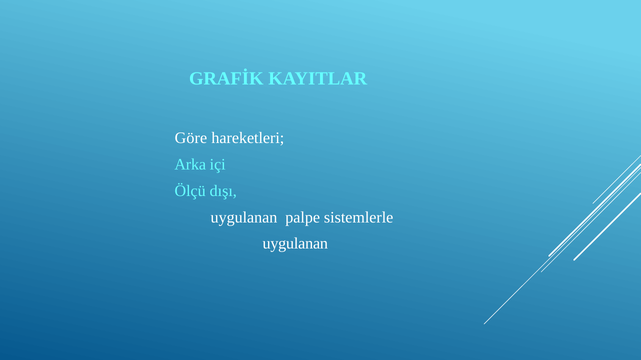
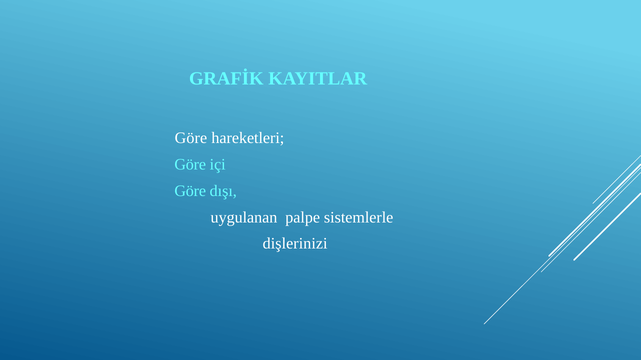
Arka at (190, 165): Arka -> Göre
Ölçü at (190, 191): Ölçü -> Göre
uygulanan at (295, 244): uygulanan -> dişlerinizi
